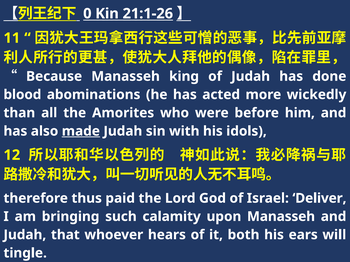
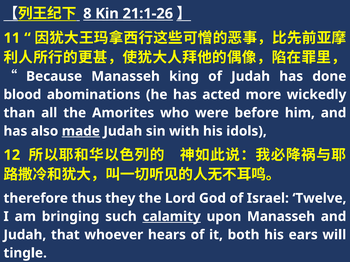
0: 0 -> 8
paid: paid -> they
Deliver: Deliver -> Twelve
calamity underline: none -> present
